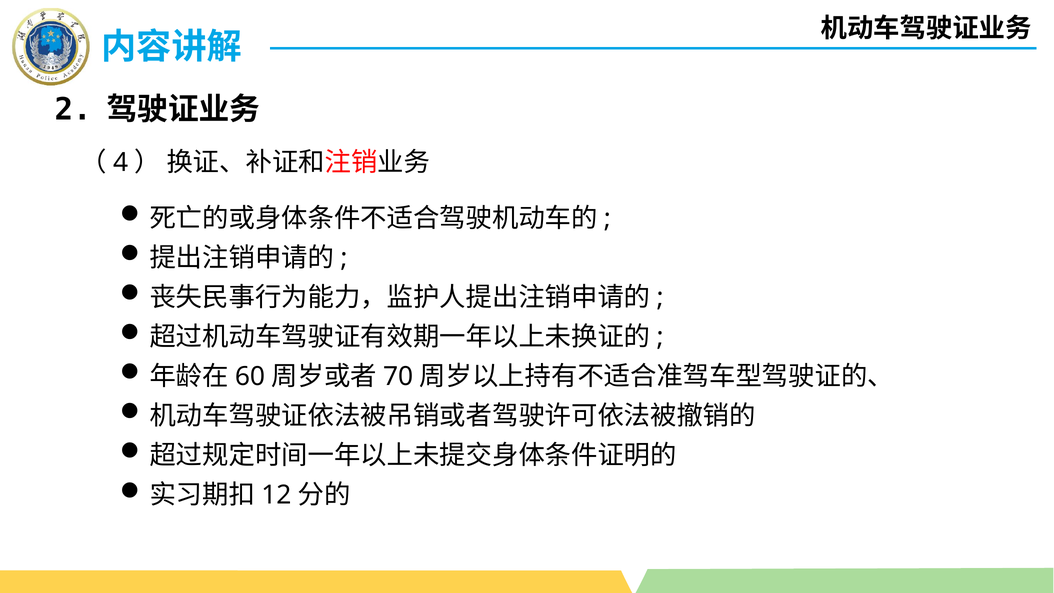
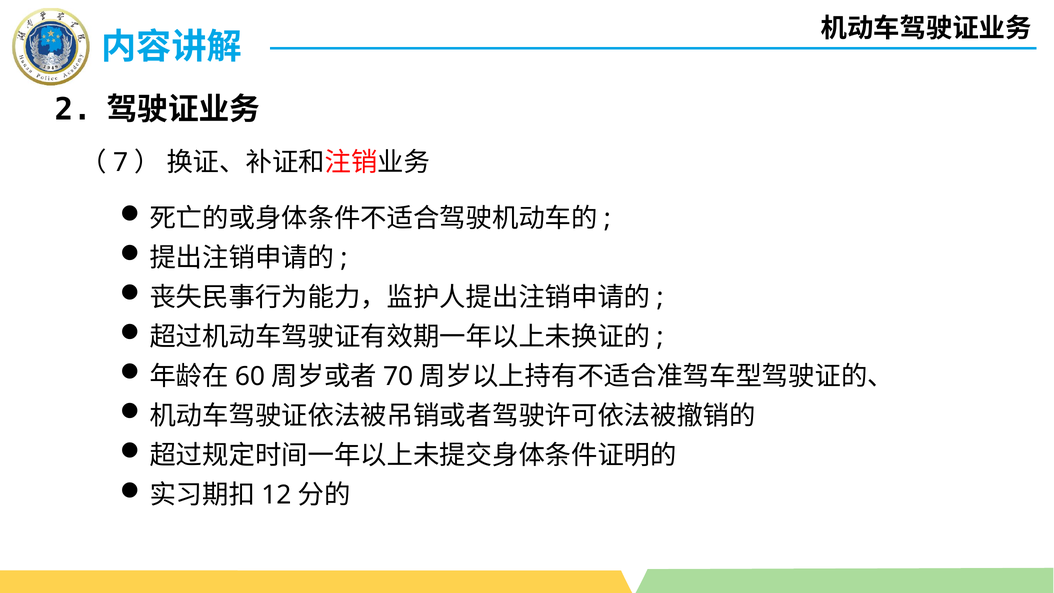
4: 4 -> 7
